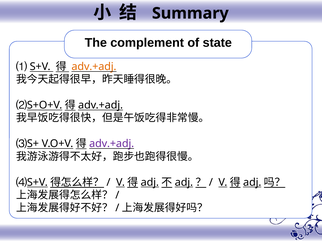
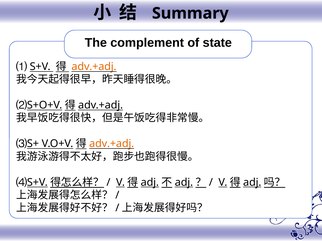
adv.+adj at (112, 144) colour: purple -> orange
